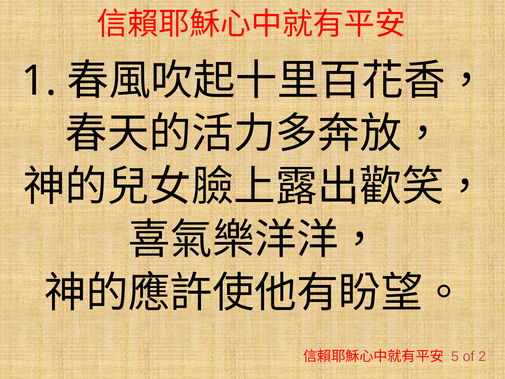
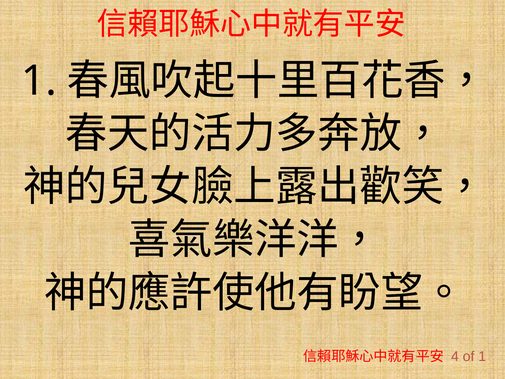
5: 5 -> 4
of 2: 2 -> 1
